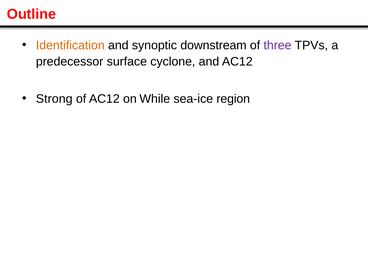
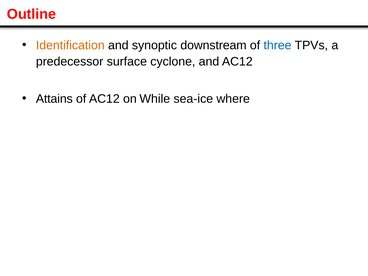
three colour: purple -> blue
Strong: Strong -> Attains
region: region -> where
